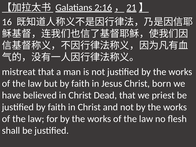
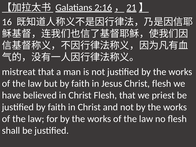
Jesus Christ born: born -> flesh
in Christ Dead: Dead -> Flesh
